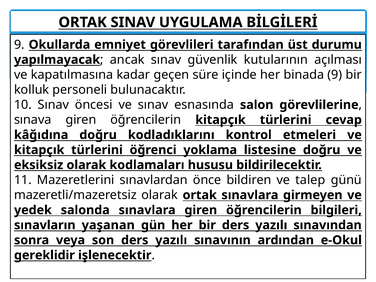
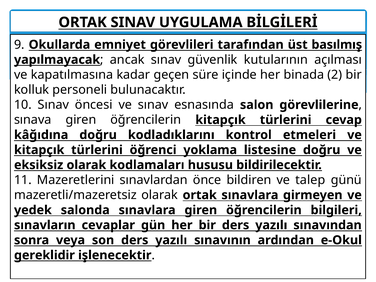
durumu: durumu -> basılmış
binada 9: 9 -> 2
yaşanan: yaşanan -> cevaplar
